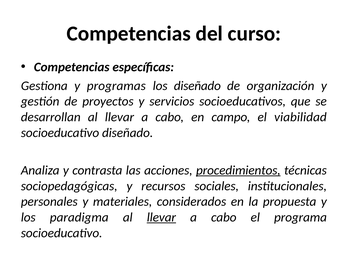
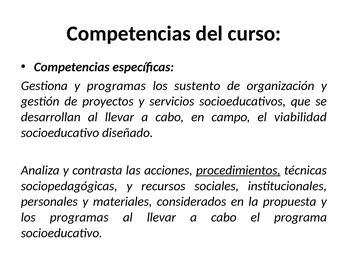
los diseñado: diseñado -> sustento
los paradigma: paradigma -> programas
llevar at (161, 217) underline: present -> none
